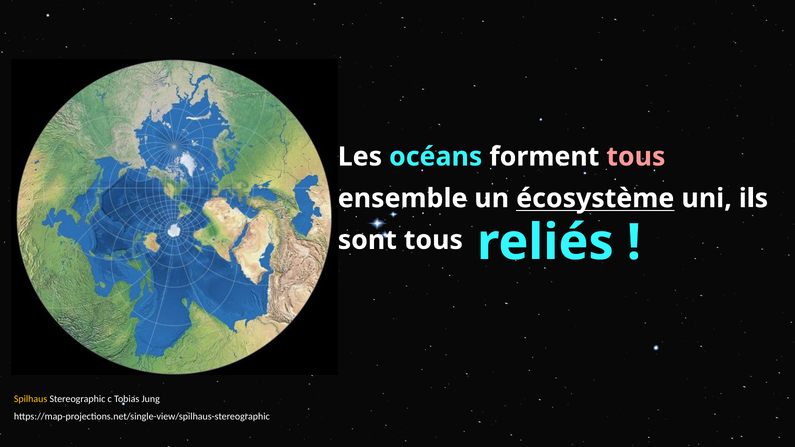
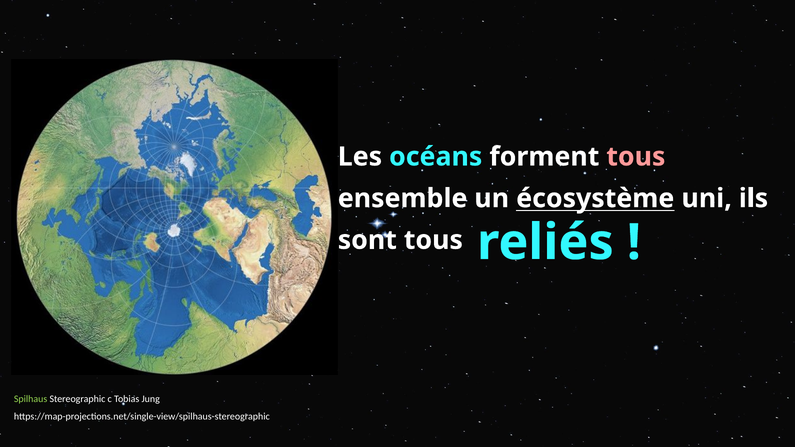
Spilhaus colour: yellow -> light green
